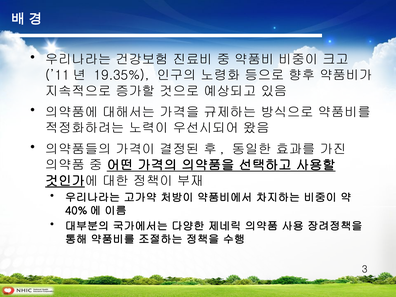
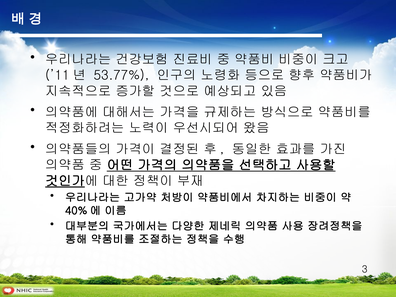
19.35%: 19.35% -> 53.77%
